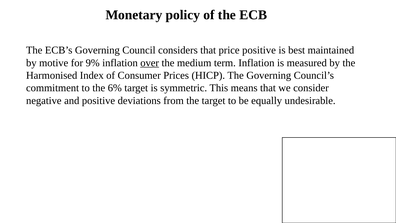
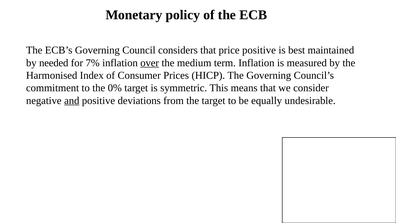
motive: motive -> needed
9%: 9% -> 7%
6%: 6% -> 0%
and underline: none -> present
